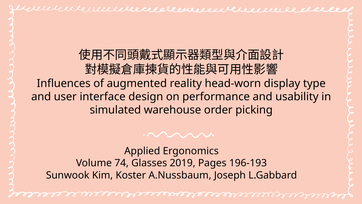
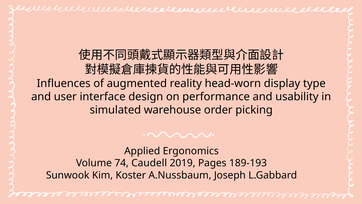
Glasses: Glasses -> Caudell
196-193: 196-193 -> 189-193
